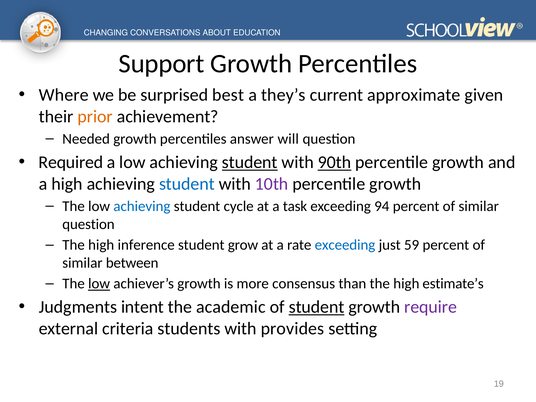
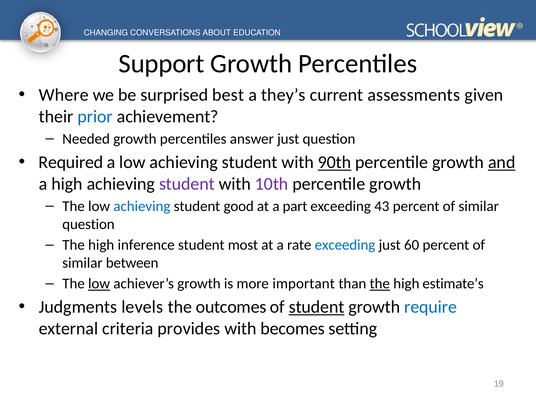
approximate: approximate -> assessments
prior colour: orange -> blue
answer will: will -> just
student at (250, 162) underline: present -> none
and underline: none -> present
student at (187, 184) colour: blue -> purple
cycle: cycle -> good
task: task -> part
94: 94 -> 43
grow: grow -> most
59: 59 -> 60
consensus: consensus -> important
the at (380, 284) underline: none -> present
intent: intent -> levels
academic: academic -> outcomes
require colour: purple -> blue
students: students -> provides
provides: provides -> becomes
